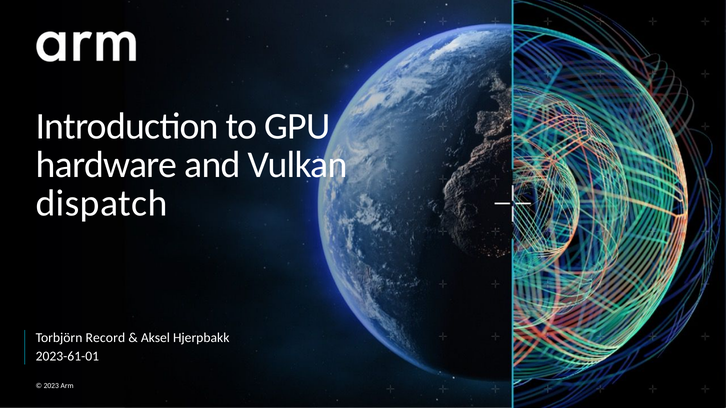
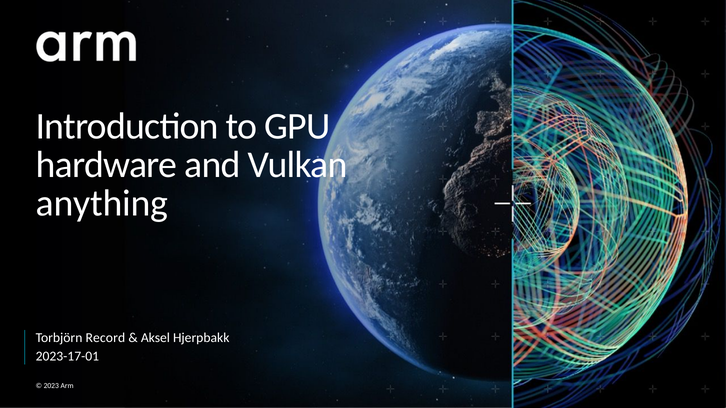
dispatch: dispatch -> anything
2023-61-01: 2023-61-01 -> 2023-17-01
